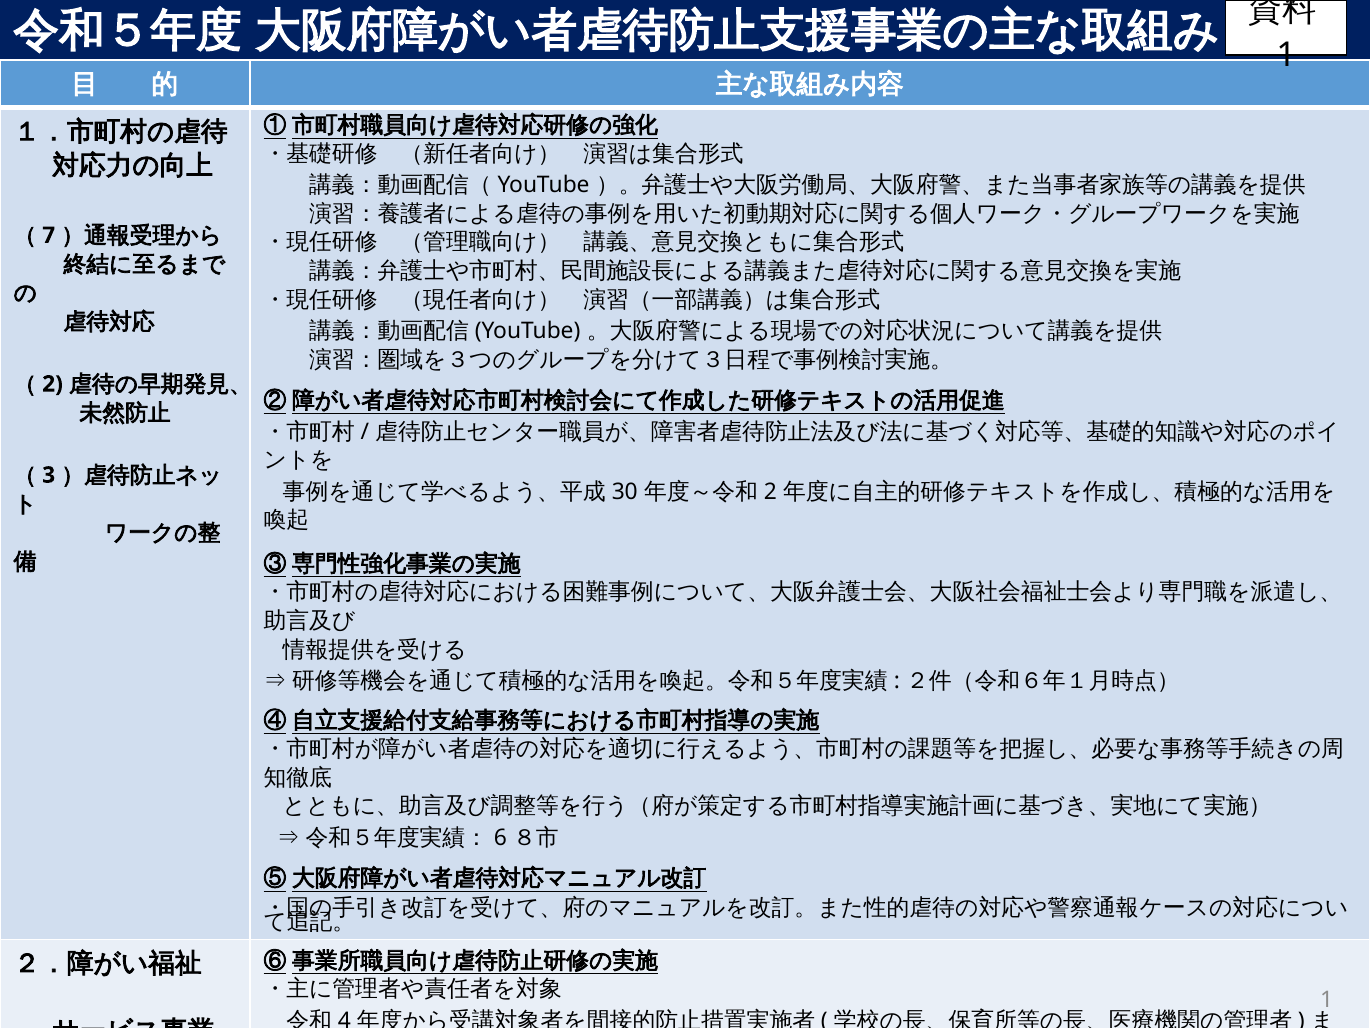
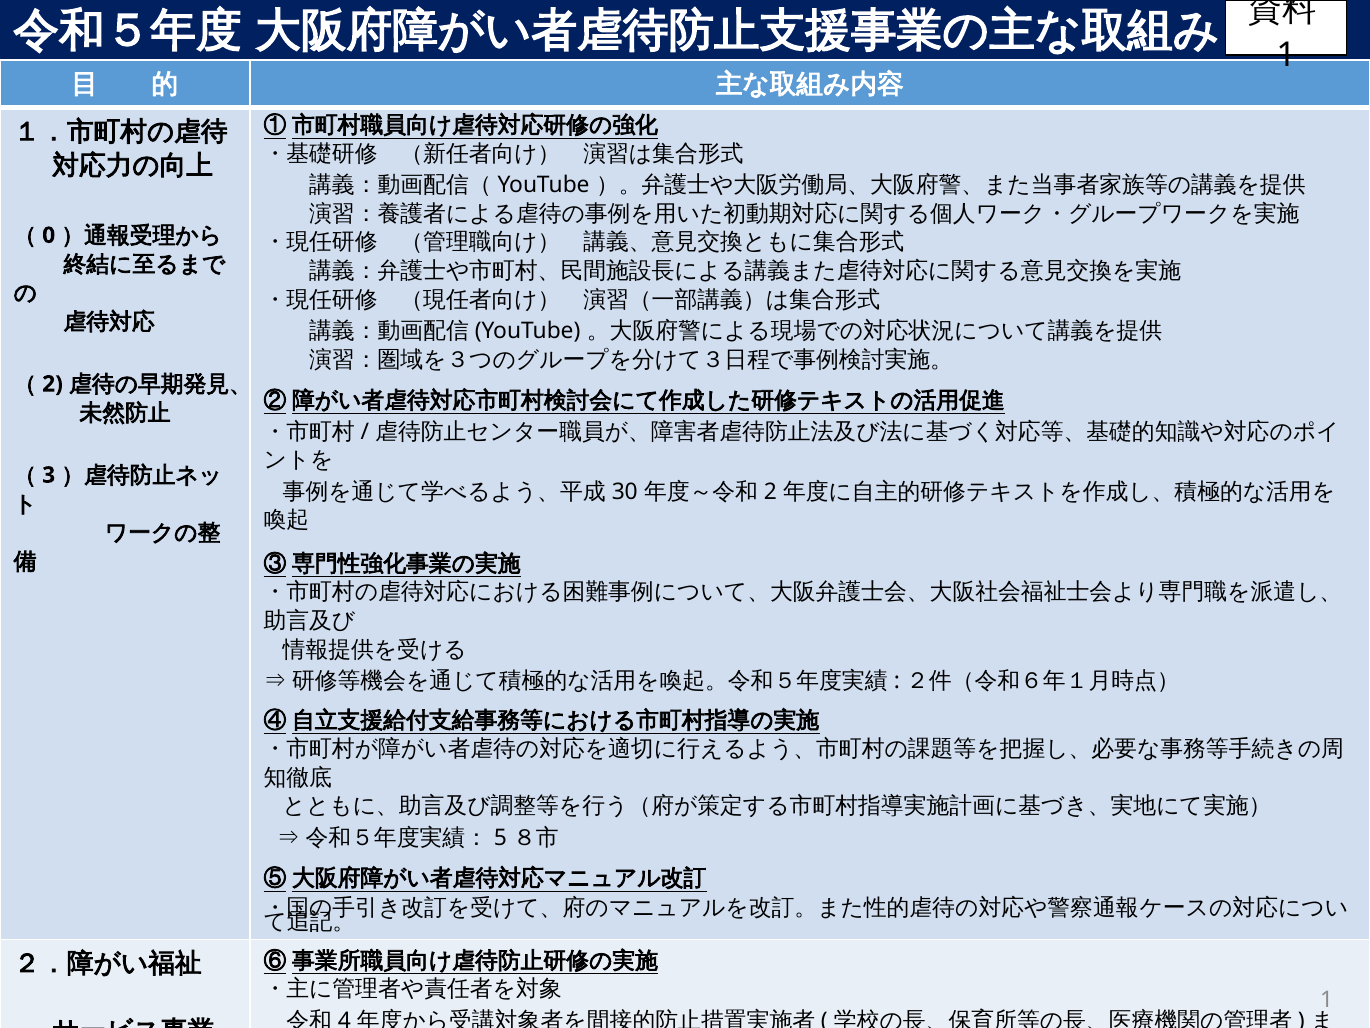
7: 7 -> 0
6: 6 -> 5
